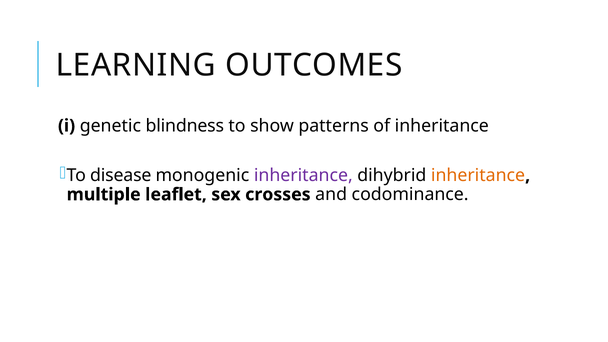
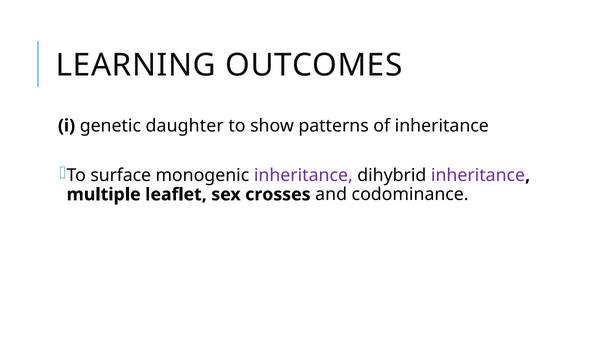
blindness: blindness -> daughter
disease: disease -> surface
inheritance at (478, 175) colour: orange -> purple
